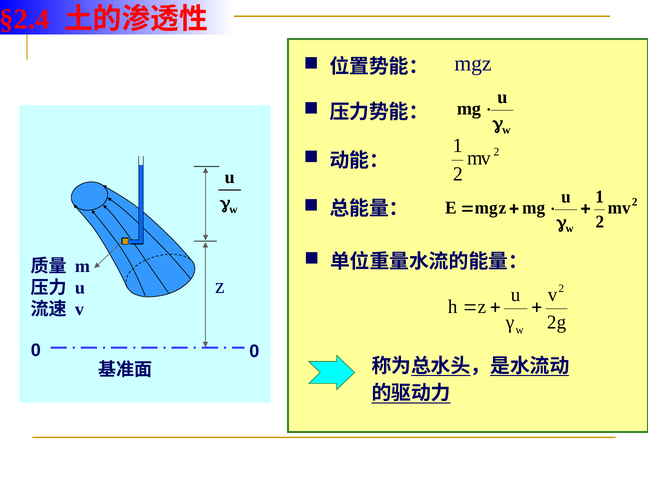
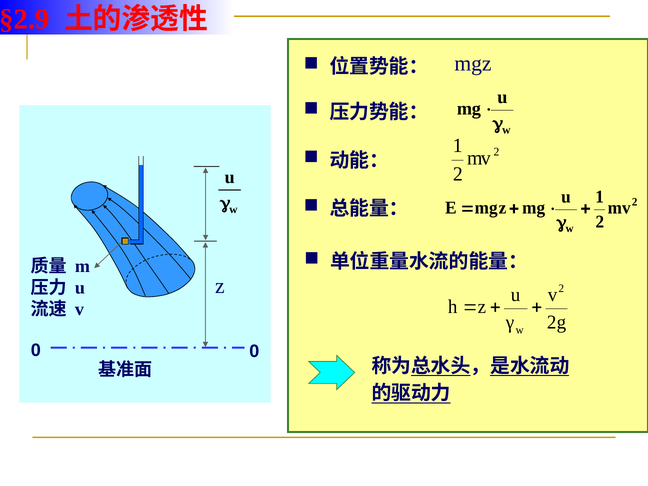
§2.4: §2.4 -> §2.9
